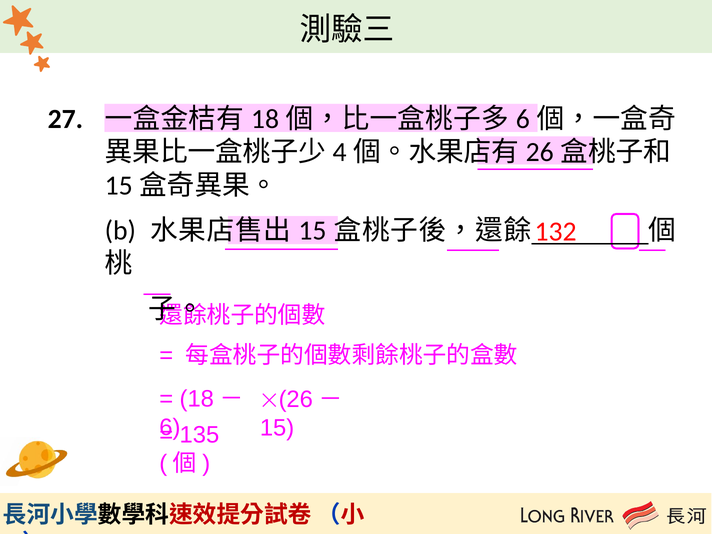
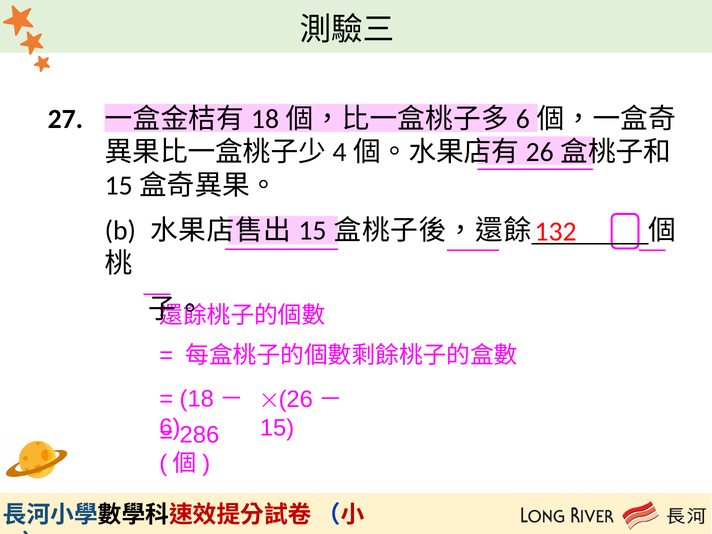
135: 135 -> 286
